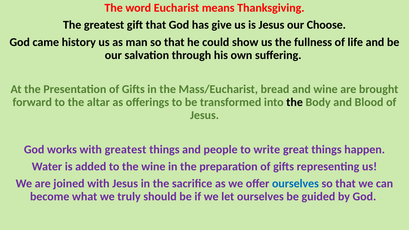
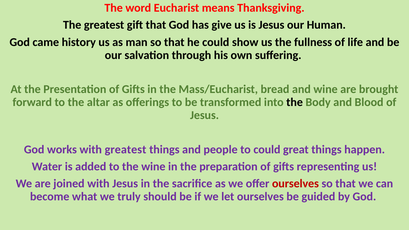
Choose: Choose -> Human
to write: write -> could
ourselves at (295, 184) colour: blue -> red
